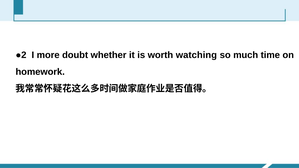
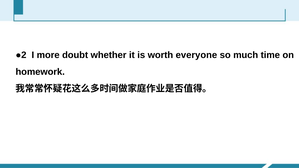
watching: watching -> everyone
